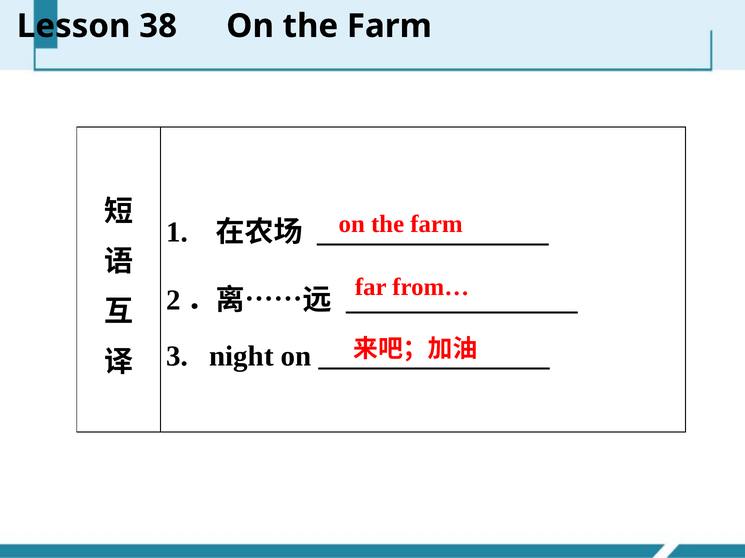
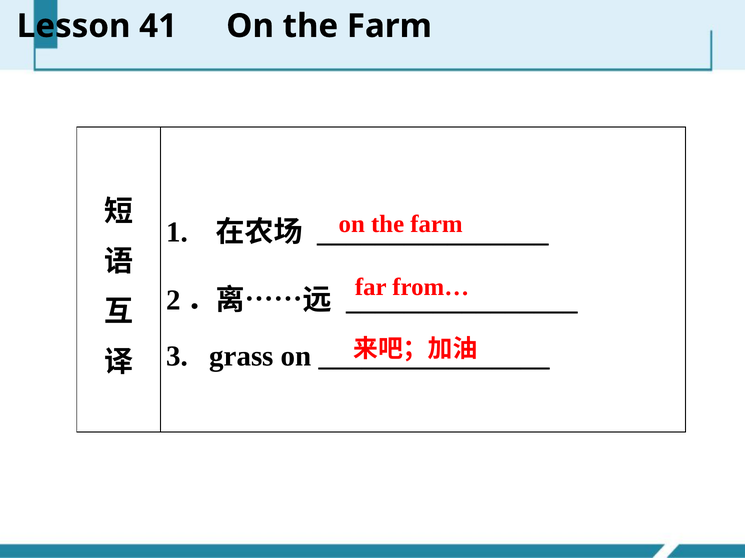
38: 38 -> 41
night: night -> grass
